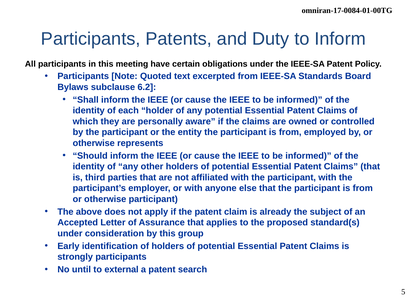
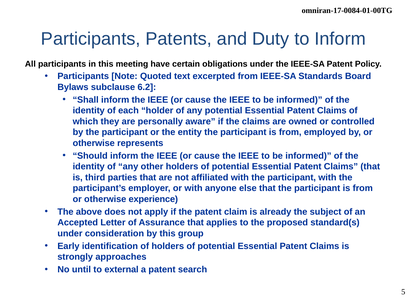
otherwise participant: participant -> experience
strongly participants: participants -> approaches
